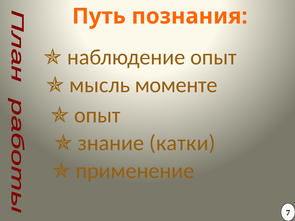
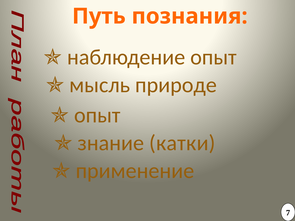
моменте: моменте -> природе
